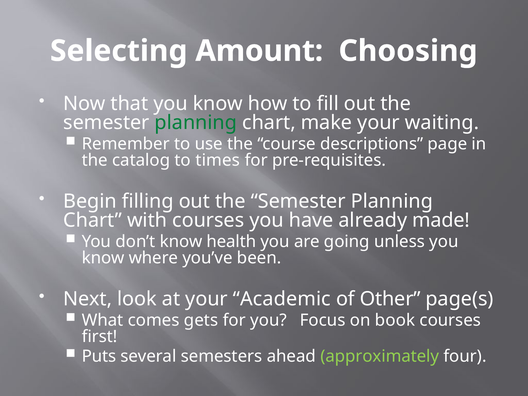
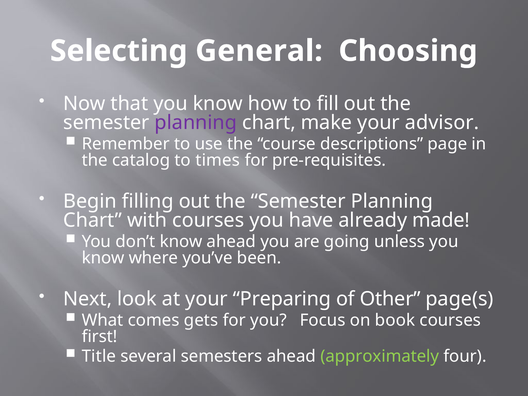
Amount: Amount -> General
planning at (196, 123) colour: green -> purple
waiting: waiting -> advisor
know health: health -> ahead
Academic: Academic -> Preparing
Puts: Puts -> Title
